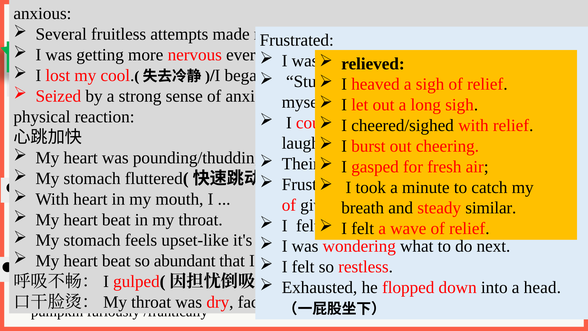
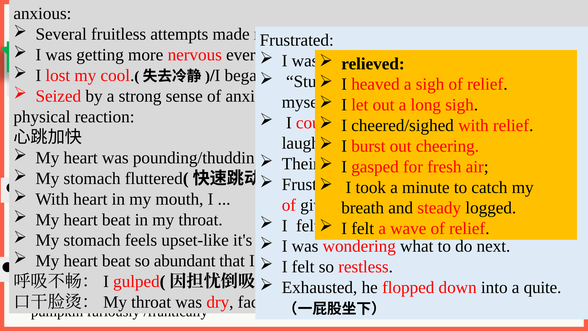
similar: similar -> logged
a head: head -> quite
